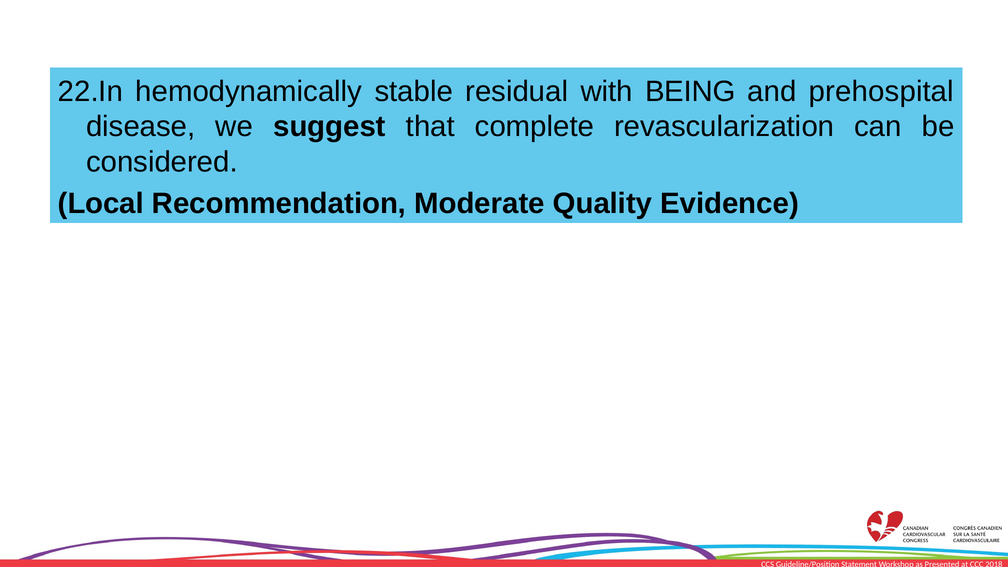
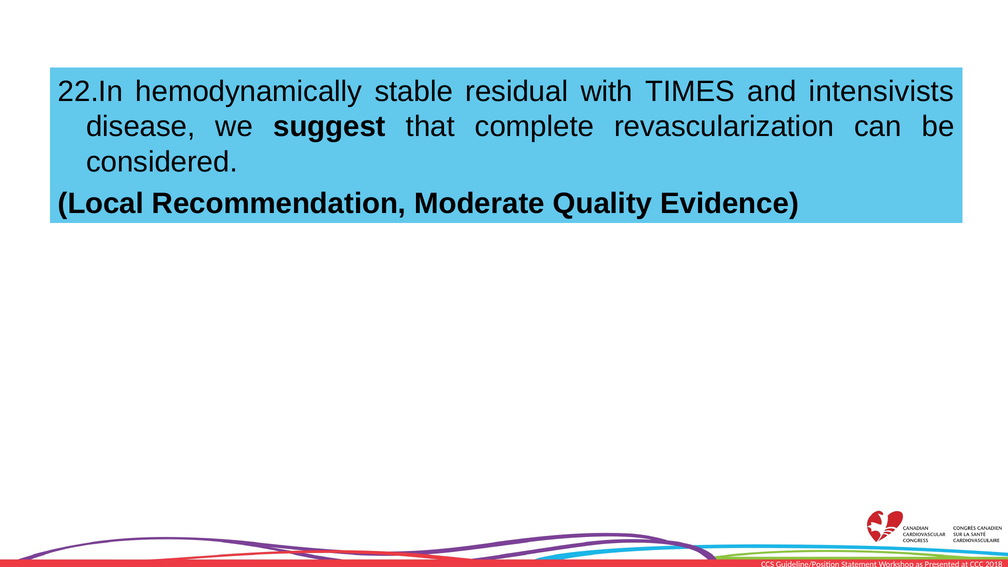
BEING: BEING -> TIMES
prehospital: prehospital -> intensivists
